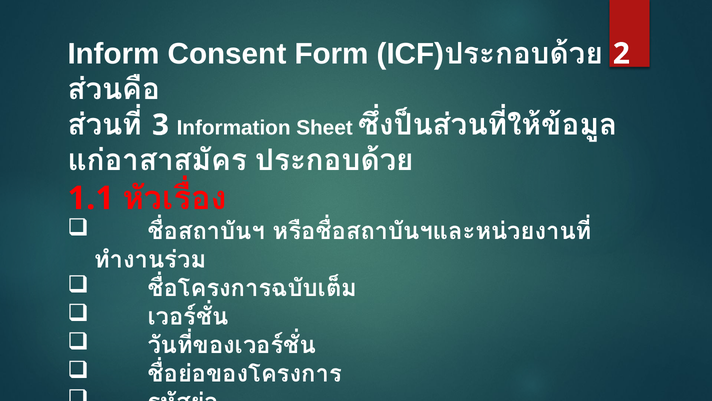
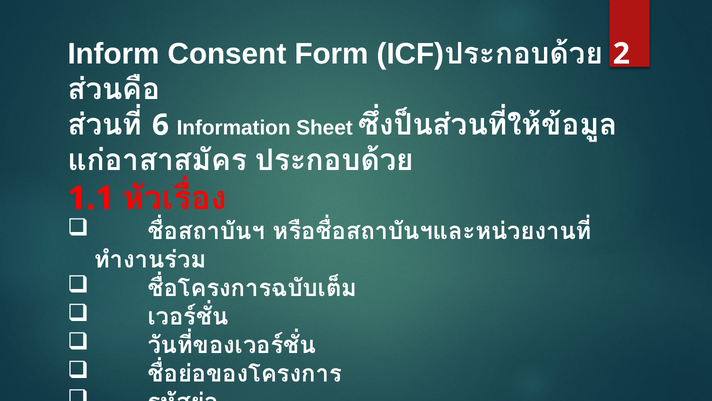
3: 3 -> 6
